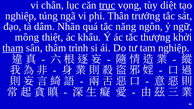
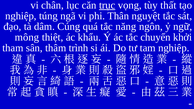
diệt: diệt -> thất
trưởng: trưởng -> nguyệt
Nhãn: Nhãn -> Cúng
thượng: thượng -> chuyển
tham underline: present -> none
